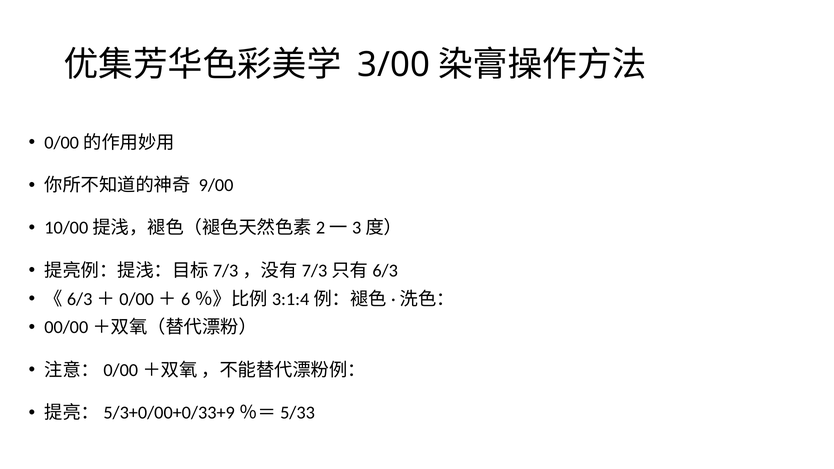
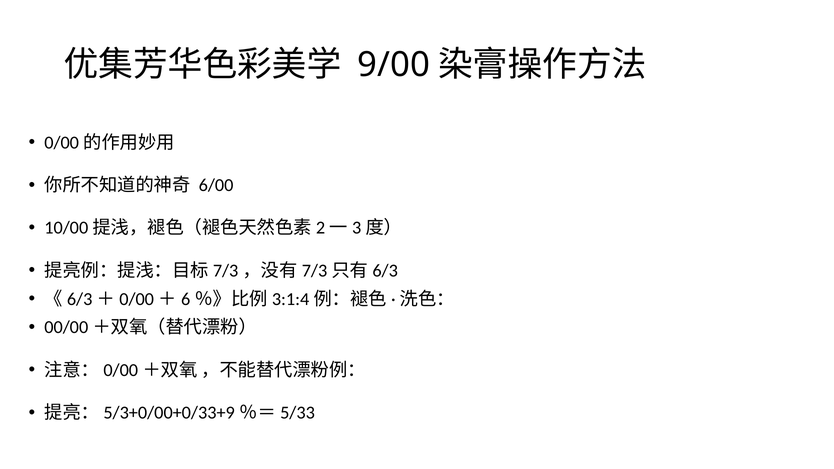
3/00: 3/00 -> 9/00
9/00: 9/00 -> 6/00
